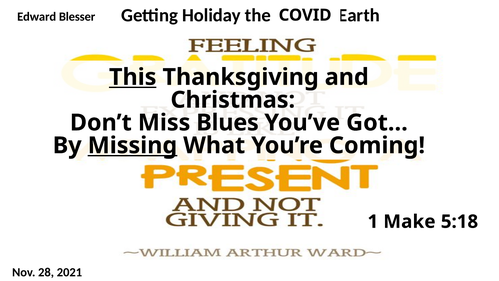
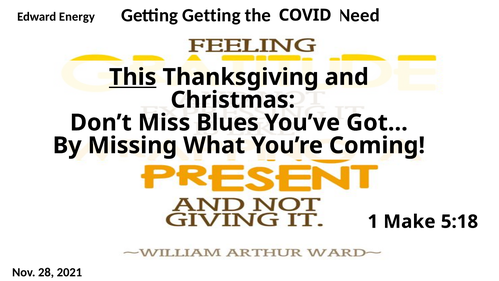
Getting Holiday: Holiday -> Getting
Earth: Earth -> Need
Blesser: Blesser -> Energy
Missing underline: present -> none
